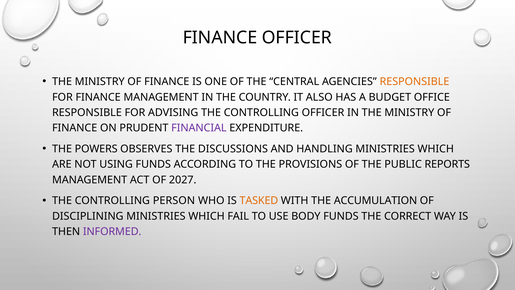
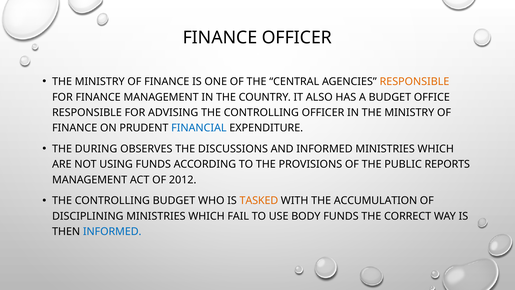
FINANCIAL colour: purple -> blue
POWERS: POWERS -> DURING
AND HANDLING: HANDLING -> INFORMED
2027: 2027 -> 2012
CONTROLLING PERSON: PERSON -> BUDGET
INFORMED at (112, 231) colour: purple -> blue
